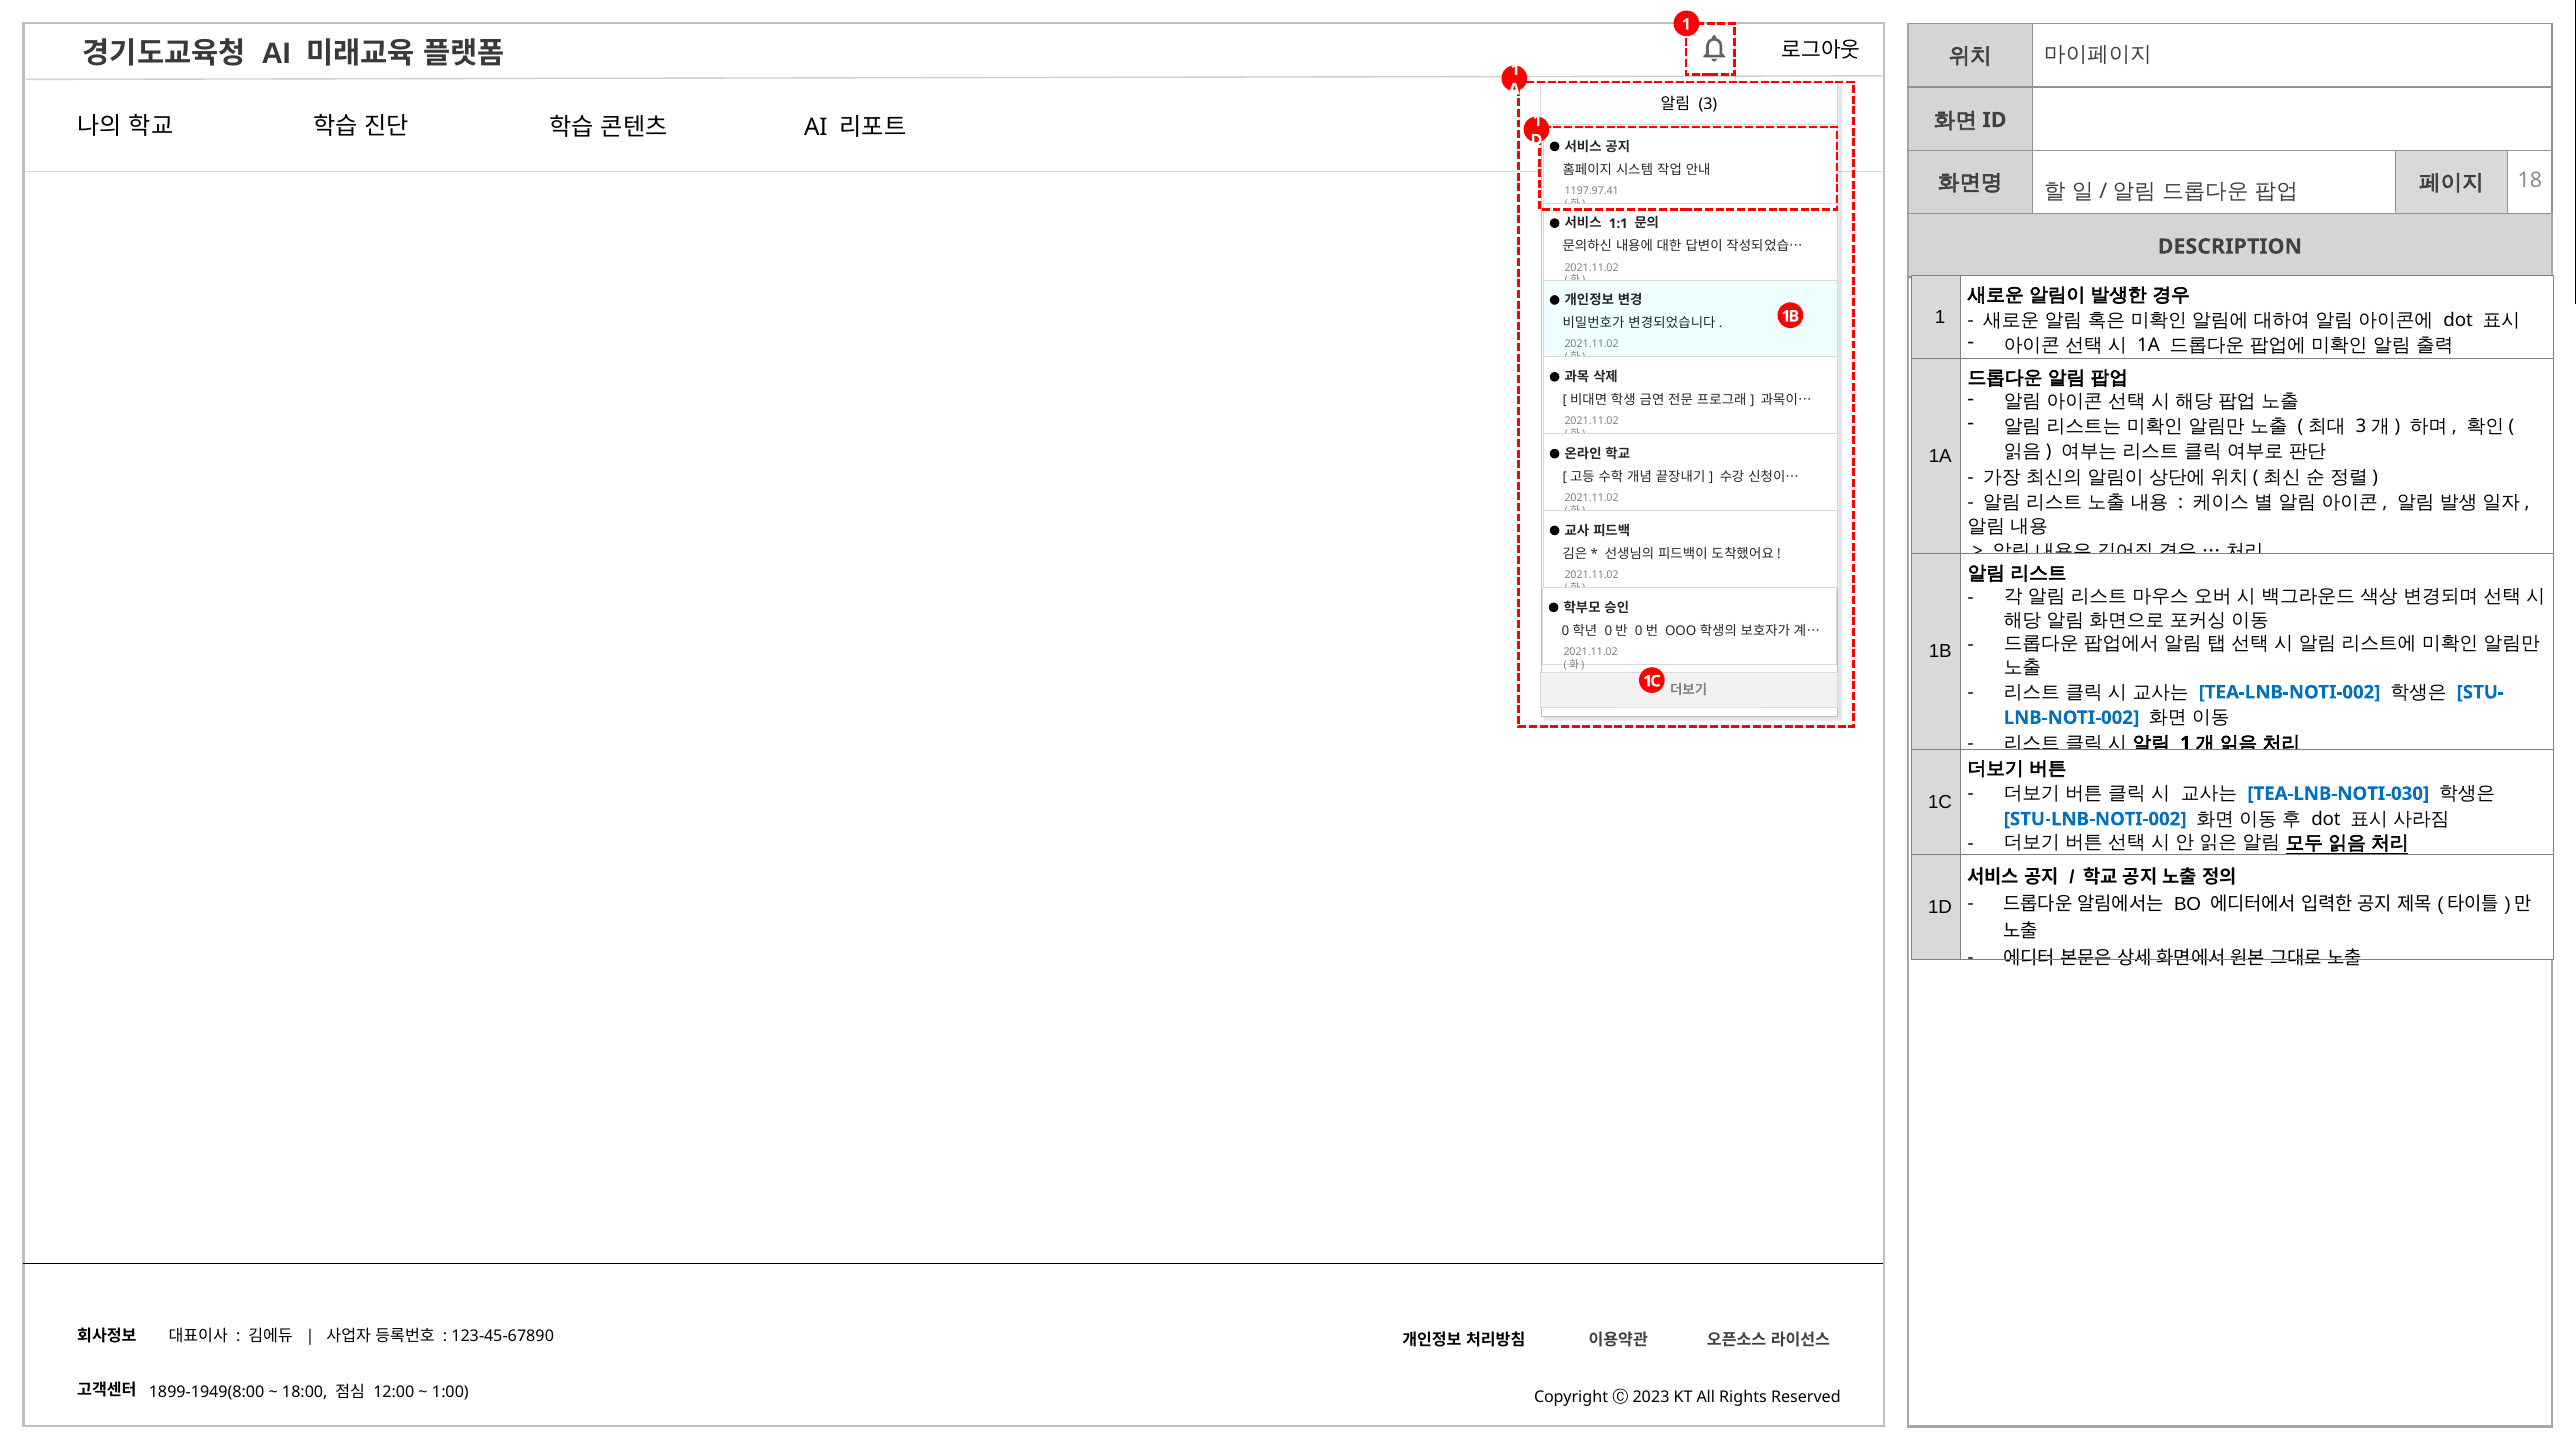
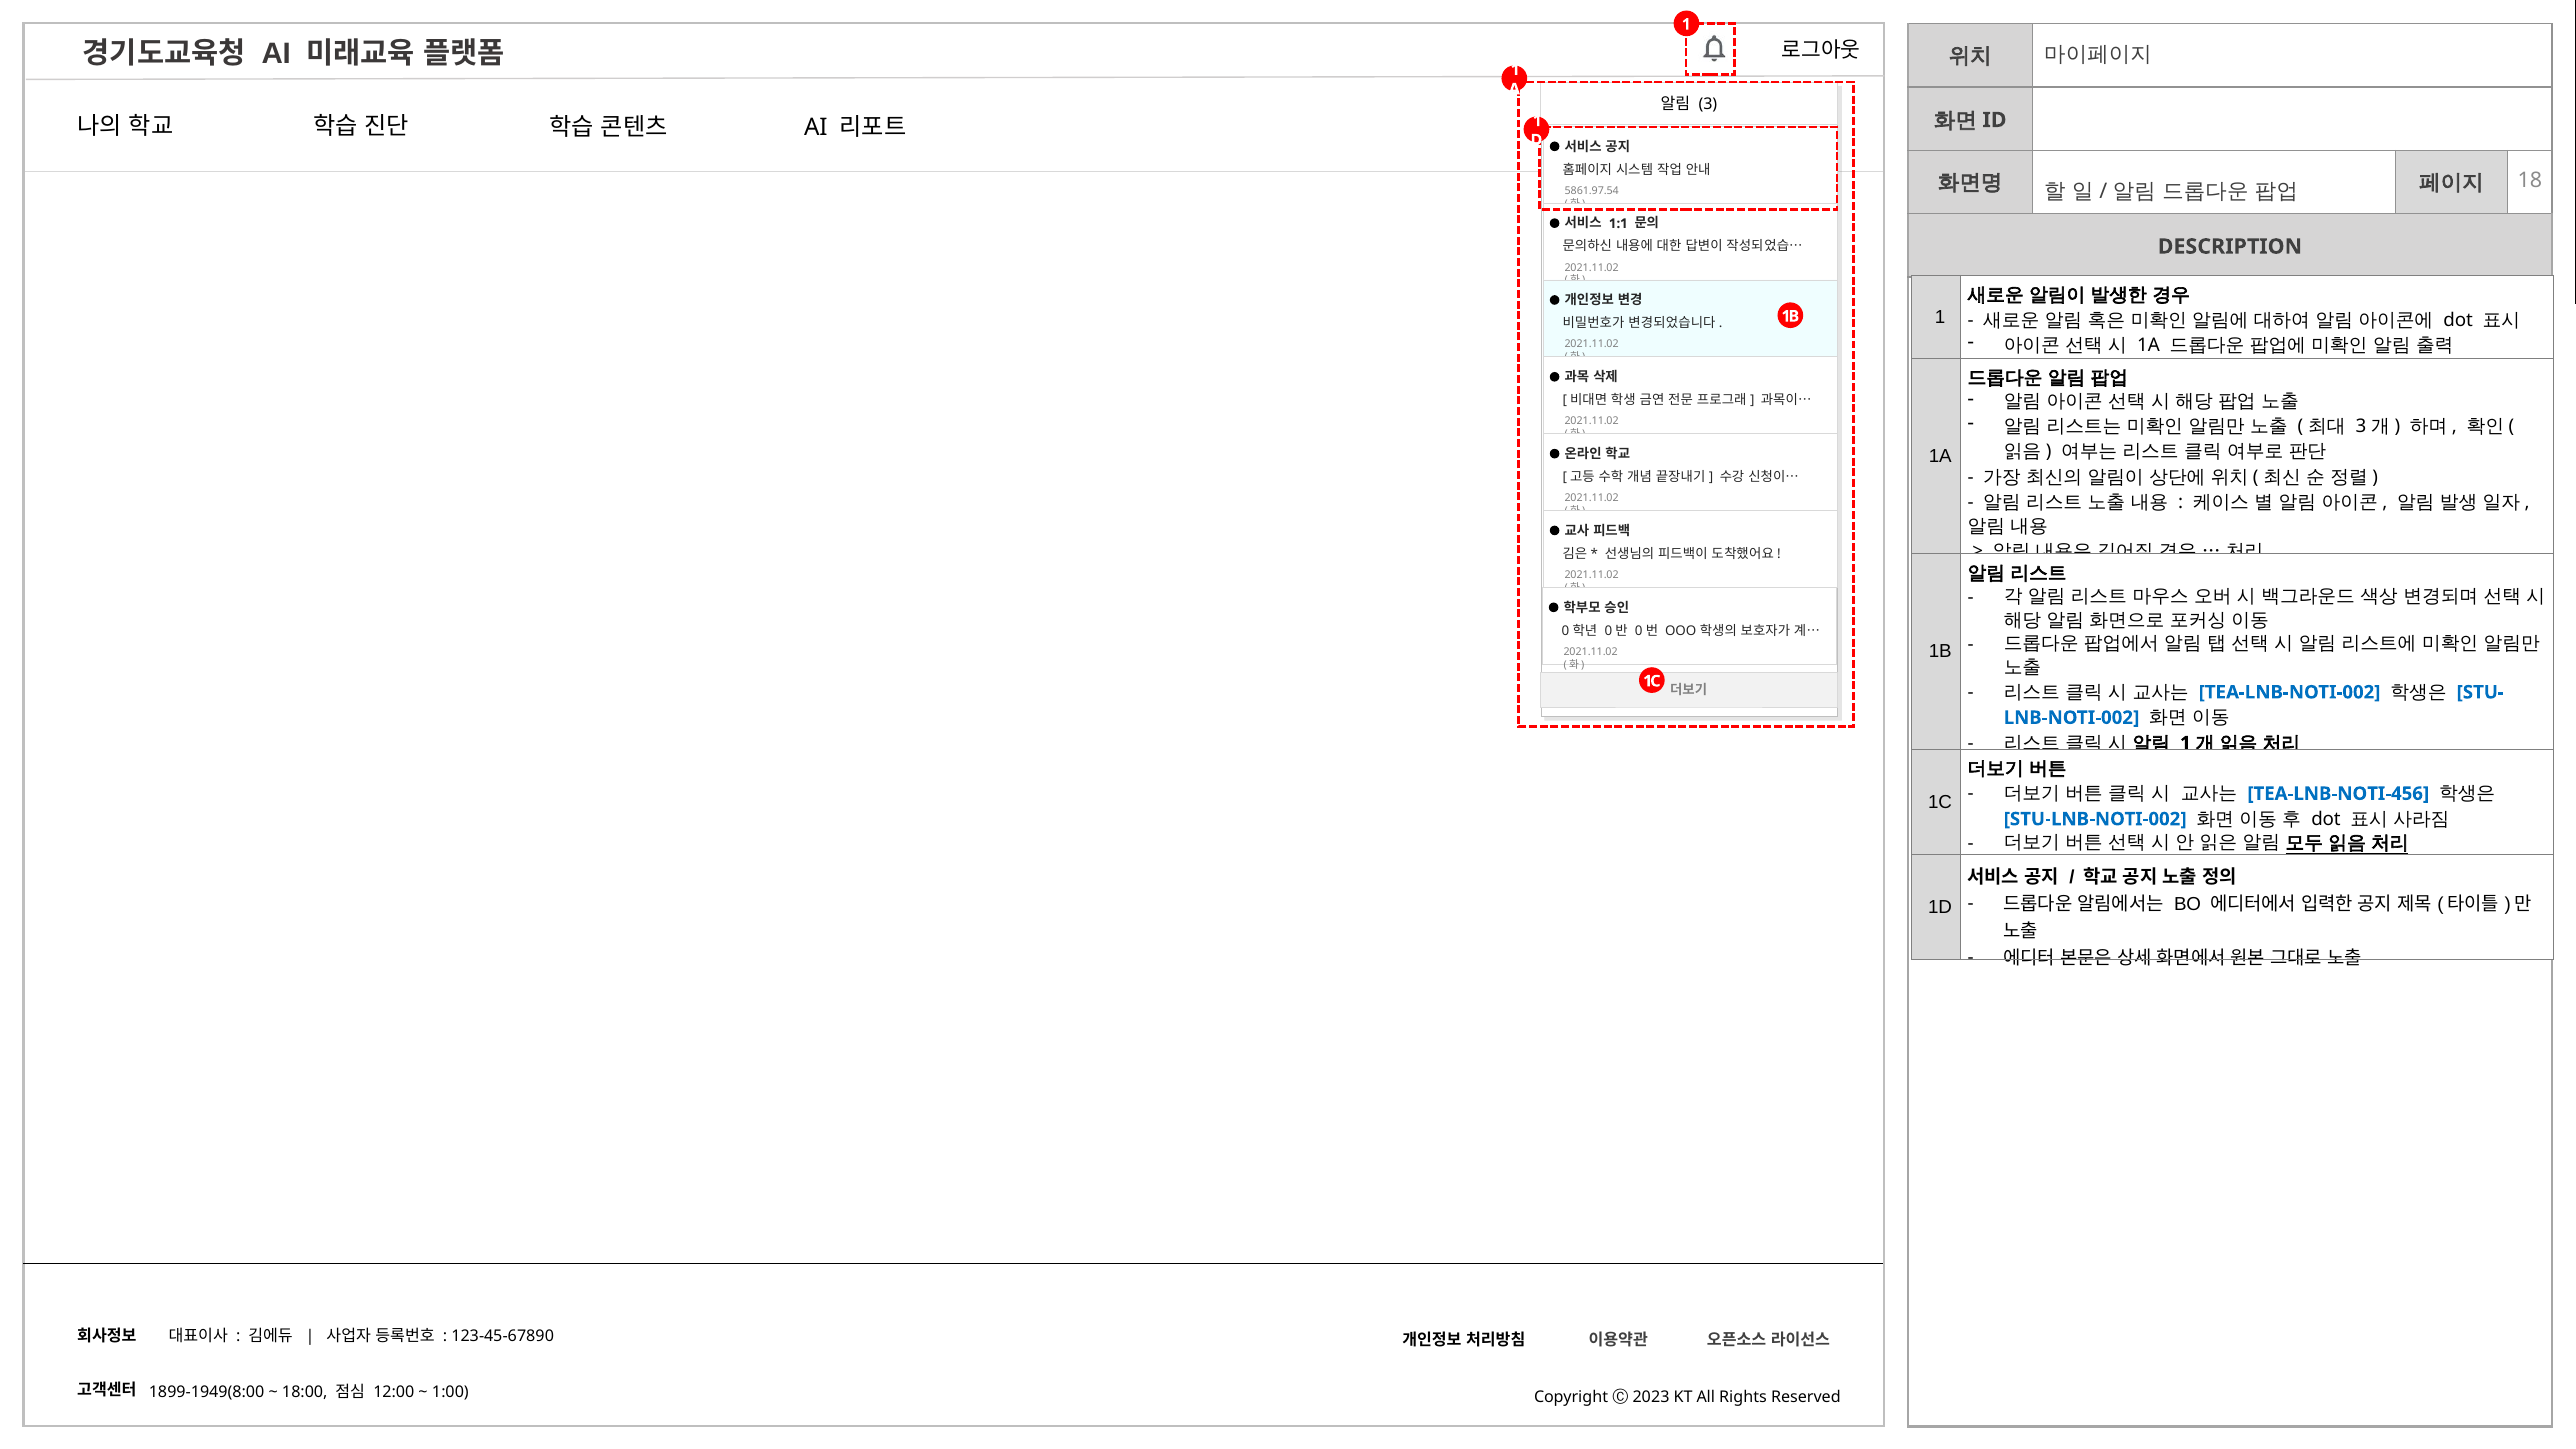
1197.97.41: 1197.97.41 -> 5861.97.54
TEA-LNB-NOTI-030: TEA-LNB-NOTI-030 -> TEA-LNB-NOTI-456
